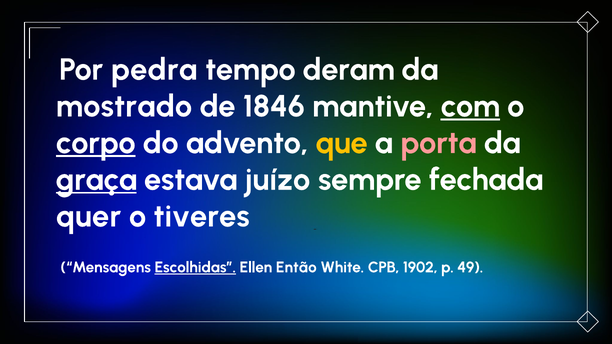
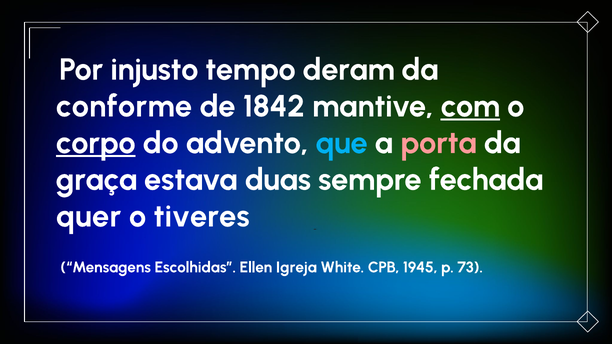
pedra: pedra -> injusto
mostrado: mostrado -> conforme
1846: 1846 -> 1842
que colour: yellow -> light blue
graça underline: present -> none
juízo: juízo -> duas
Escolhidas underline: present -> none
Então: Então -> Igreja
1902: 1902 -> 1945
49: 49 -> 73
